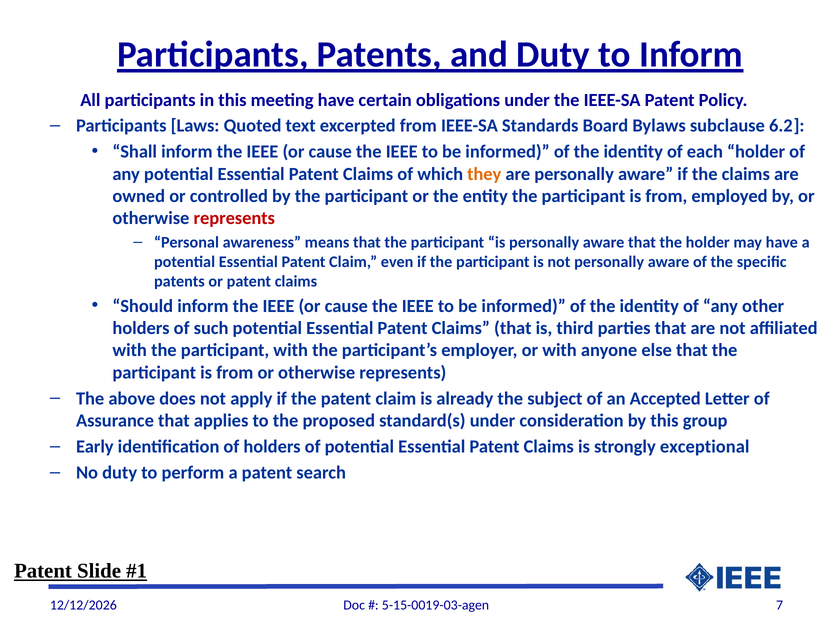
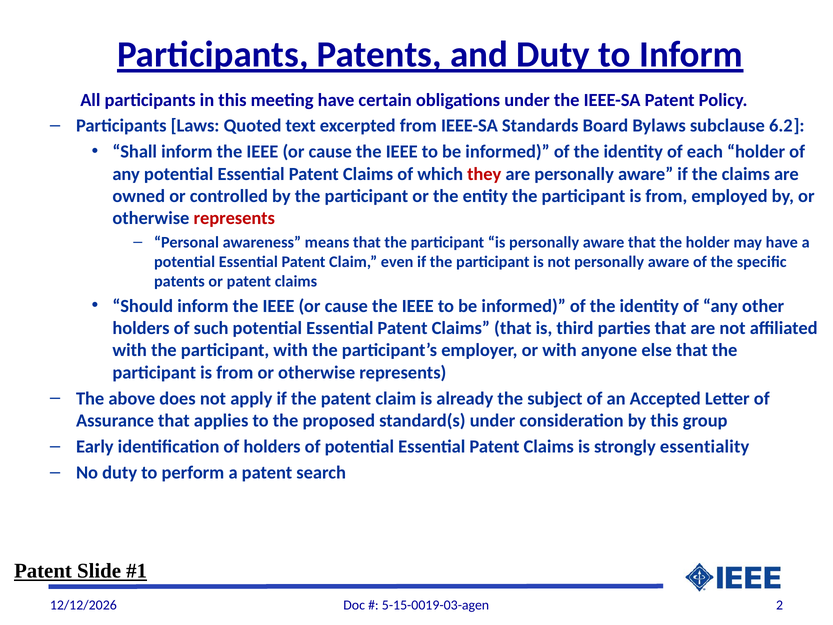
they colour: orange -> red
exceptional: exceptional -> essentiality
7: 7 -> 2
